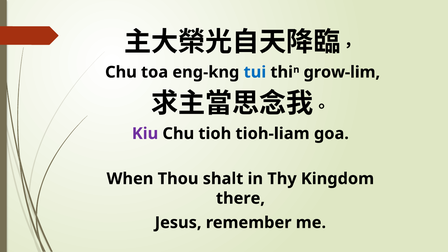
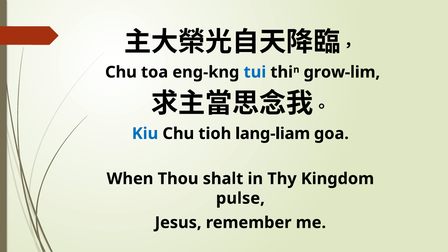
Kiu colour: purple -> blue
tioh-liam: tioh-liam -> lang-liam
there: there -> pulse
